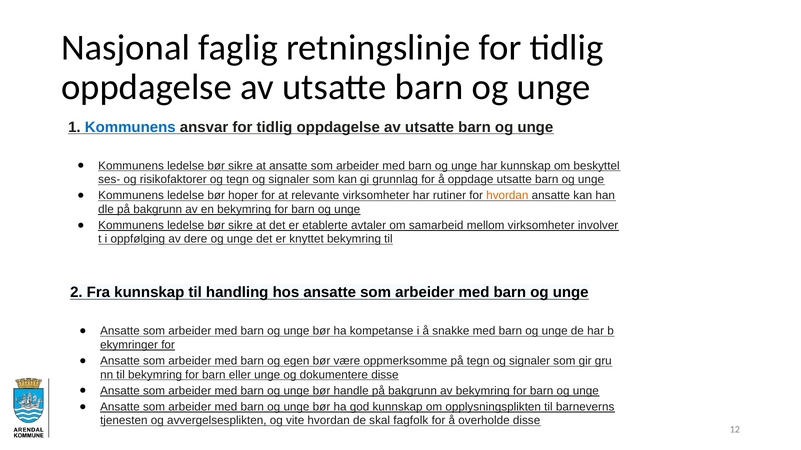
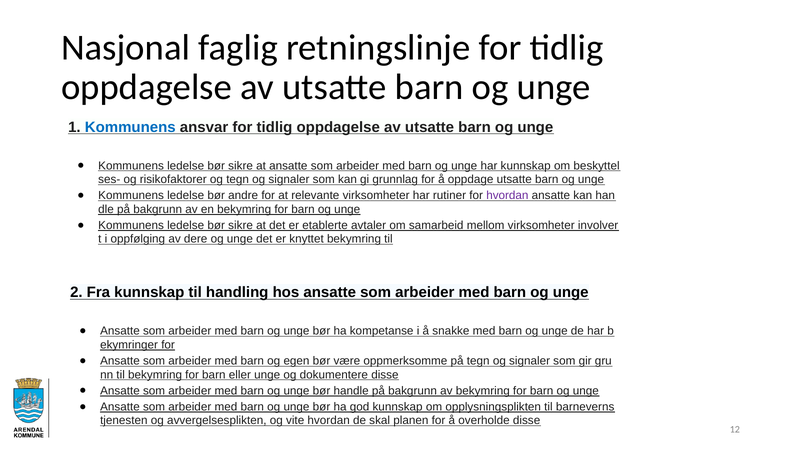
hoper: hoper -> andre
hvordan at (507, 196) colour: orange -> purple
fagfolk: fagfolk -> planen
